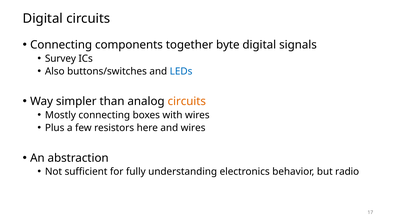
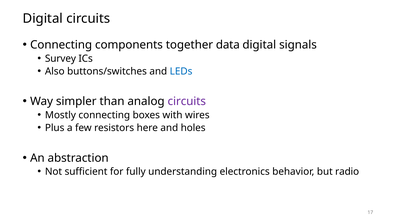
byte: byte -> data
circuits at (187, 101) colour: orange -> purple
and wires: wires -> holes
